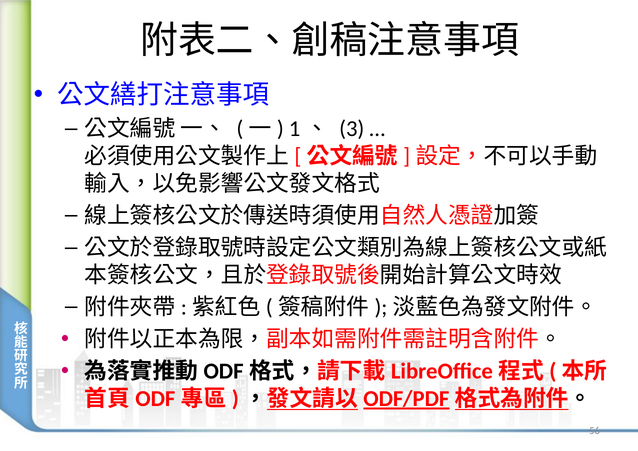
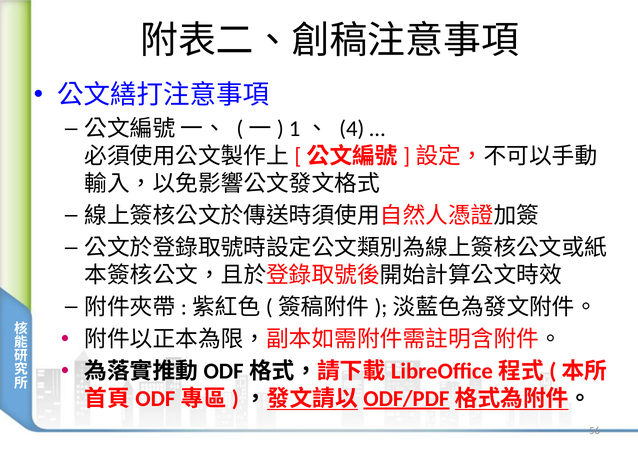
3: 3 -> 4
